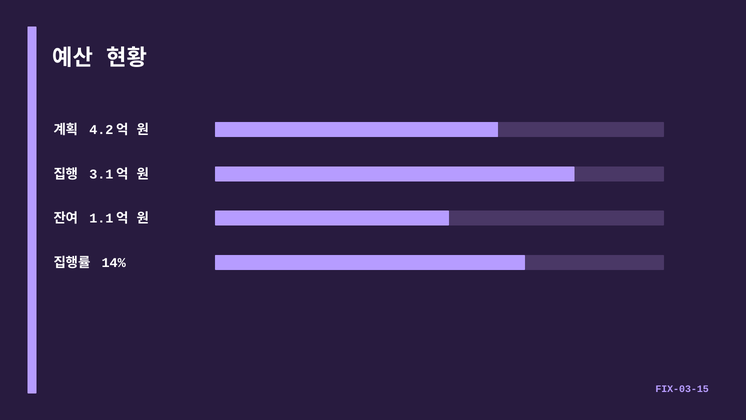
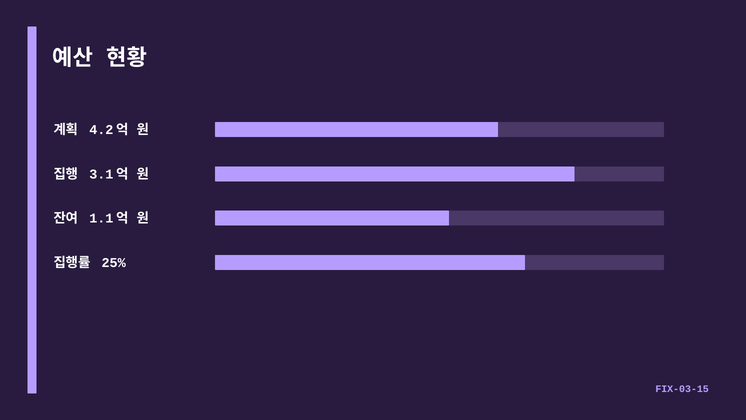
14%: 14% -> 25%
